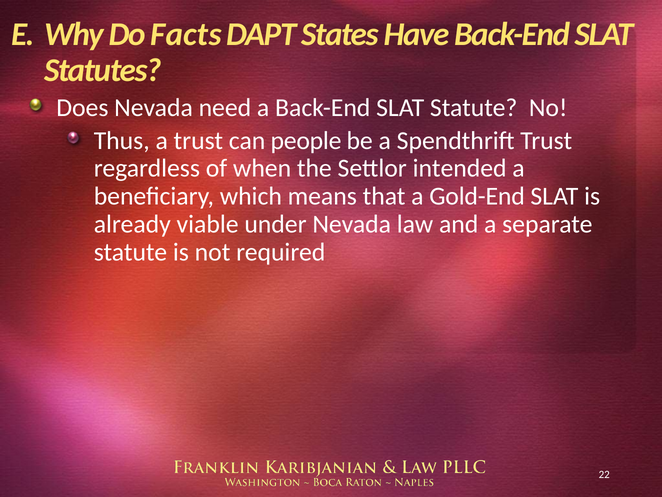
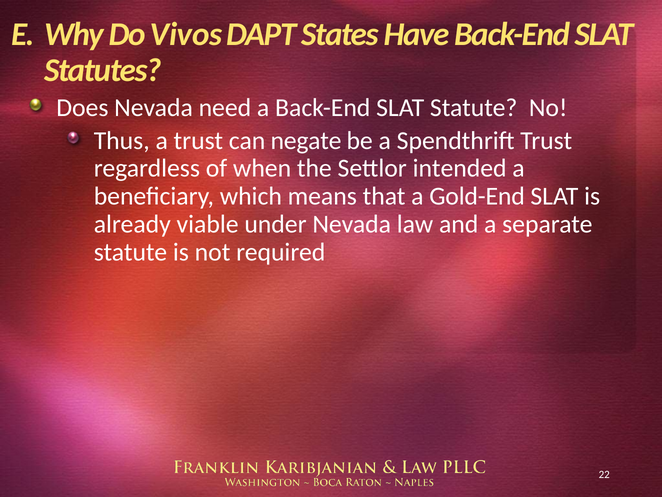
Facts: Facts -> Vivos
people: people -> negate
